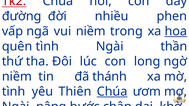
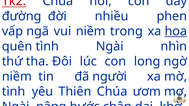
thần: thần -> nhìn
thánh: thánh -> người
Chúa at (112, 92) underline: present -> none
